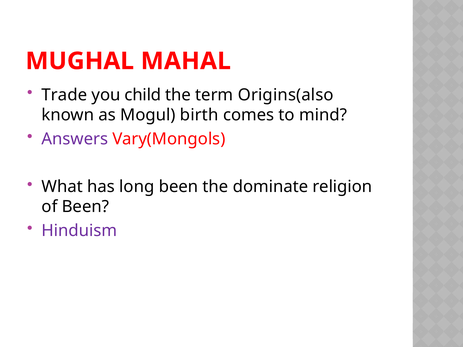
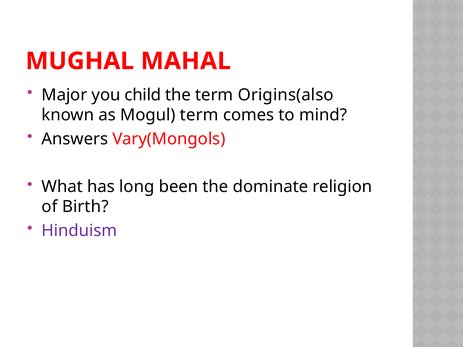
Trade: Trade -> Major
Mogul birth: birth -> term
Answers colour: purple -> black
of Been: Been -> Birth
